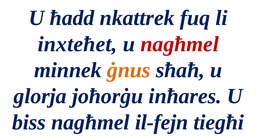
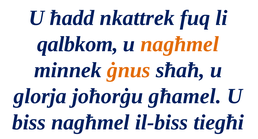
inxteħet: inxteħet -> qalbkom
nagħmel at (180, 44) colour: red -> orange
inħares: inħares -> għamel
il-fejn: il-fejn -> il-biss
